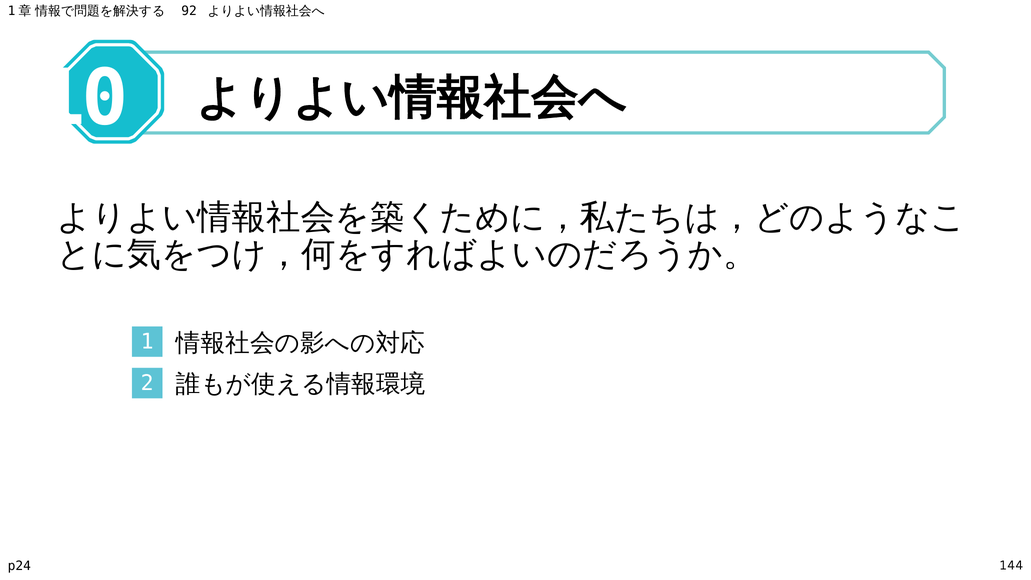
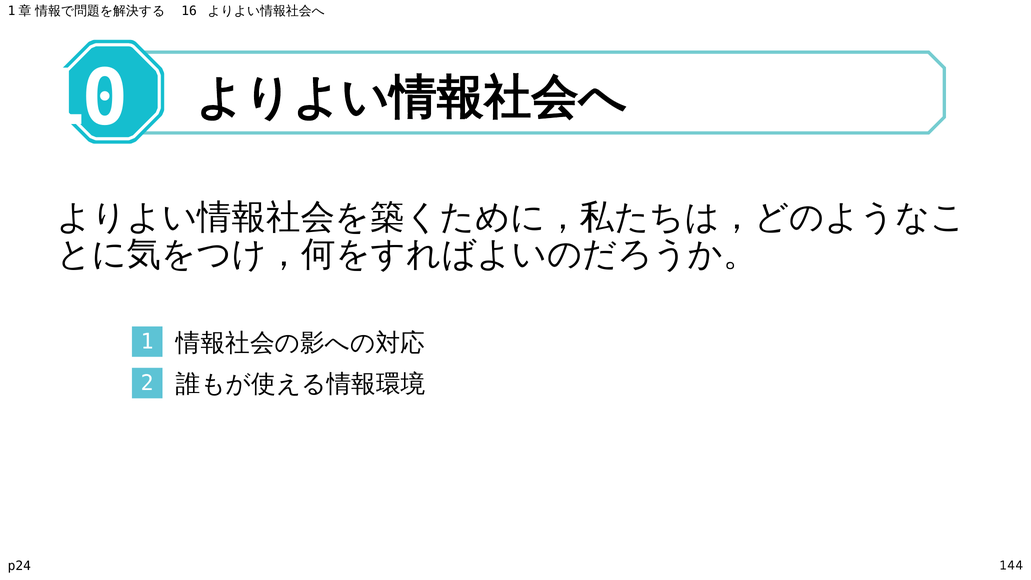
92: 92 -> 16
